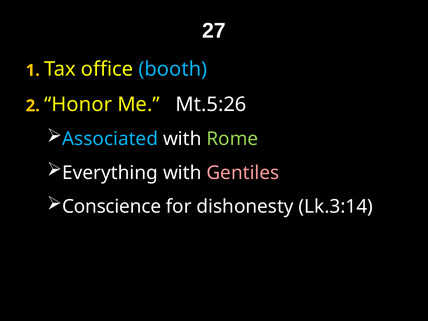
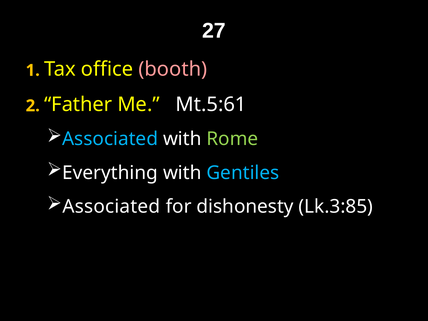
booth colour: light blue -> pink
Honor: Honor -> Father
Mt.5:26: Mt.5:26 -> Mt.5:61
Gentiles colour: pink -> light blue
Conscience at (112, 207): Conscience -> Associated
Lk.3:14: Lk.3:14 -> Lk.3:85
